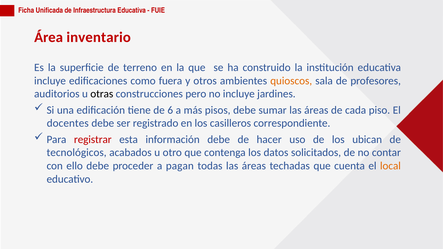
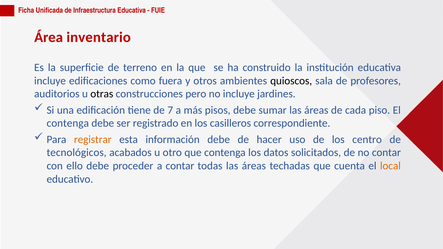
quioscos colour: orange -> black
6: 6 -> 7
docentes at (68, 123): docentes -> contenga
registrar colour: red -> orange
ubican: ubican -> centro
a pagan: pagan -> contar
